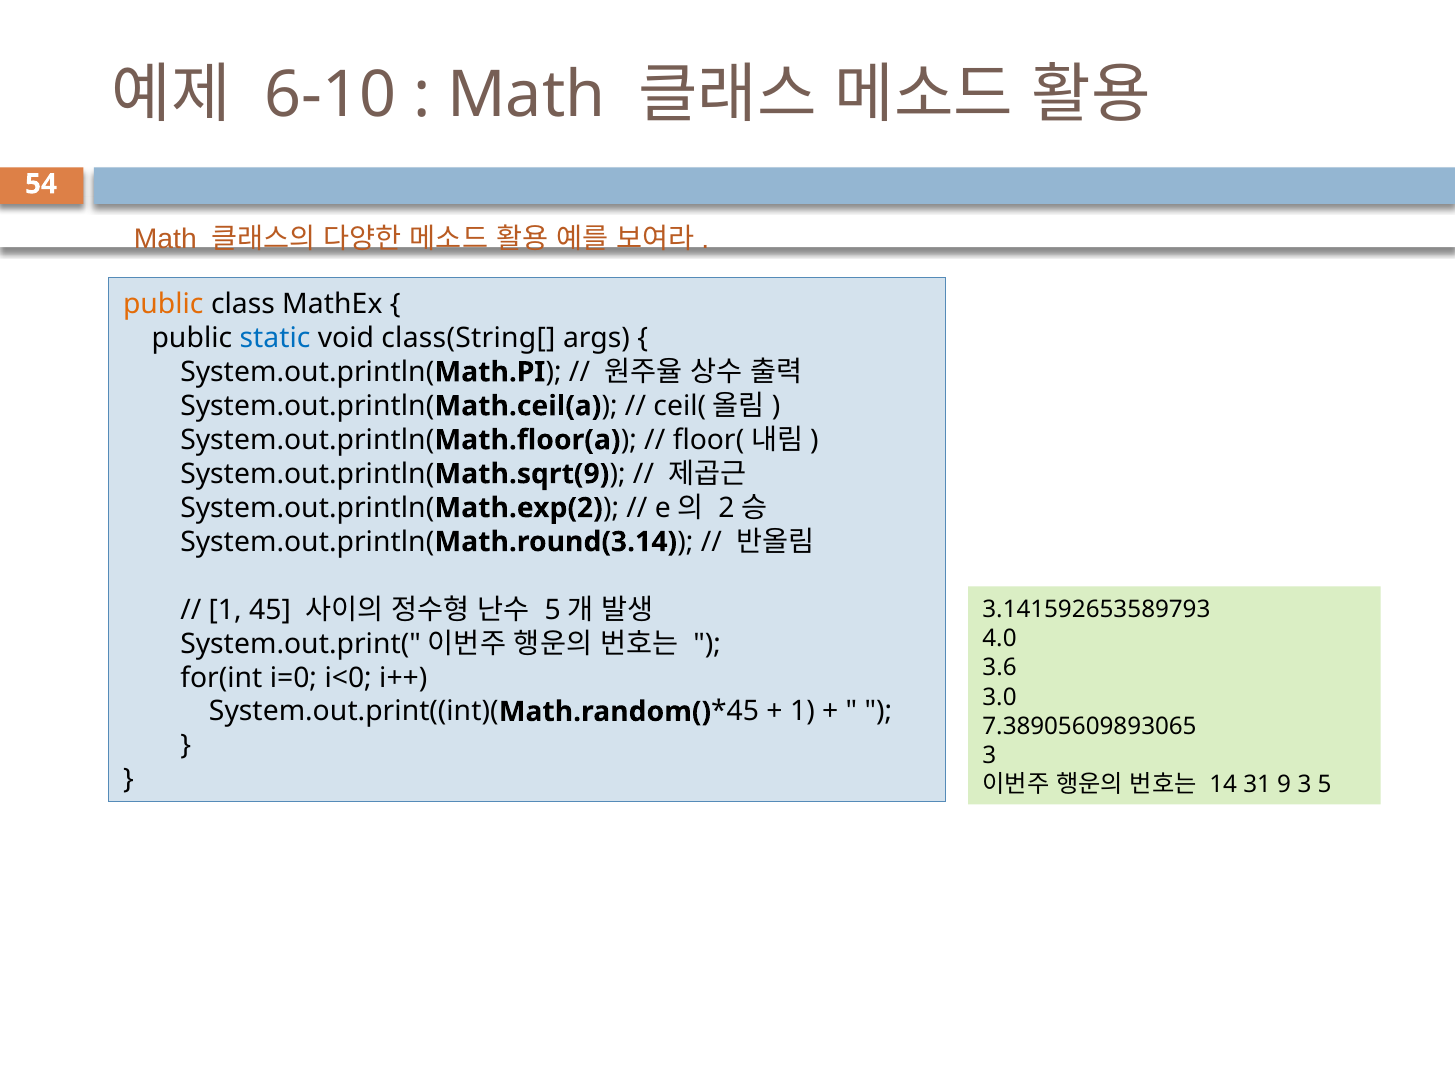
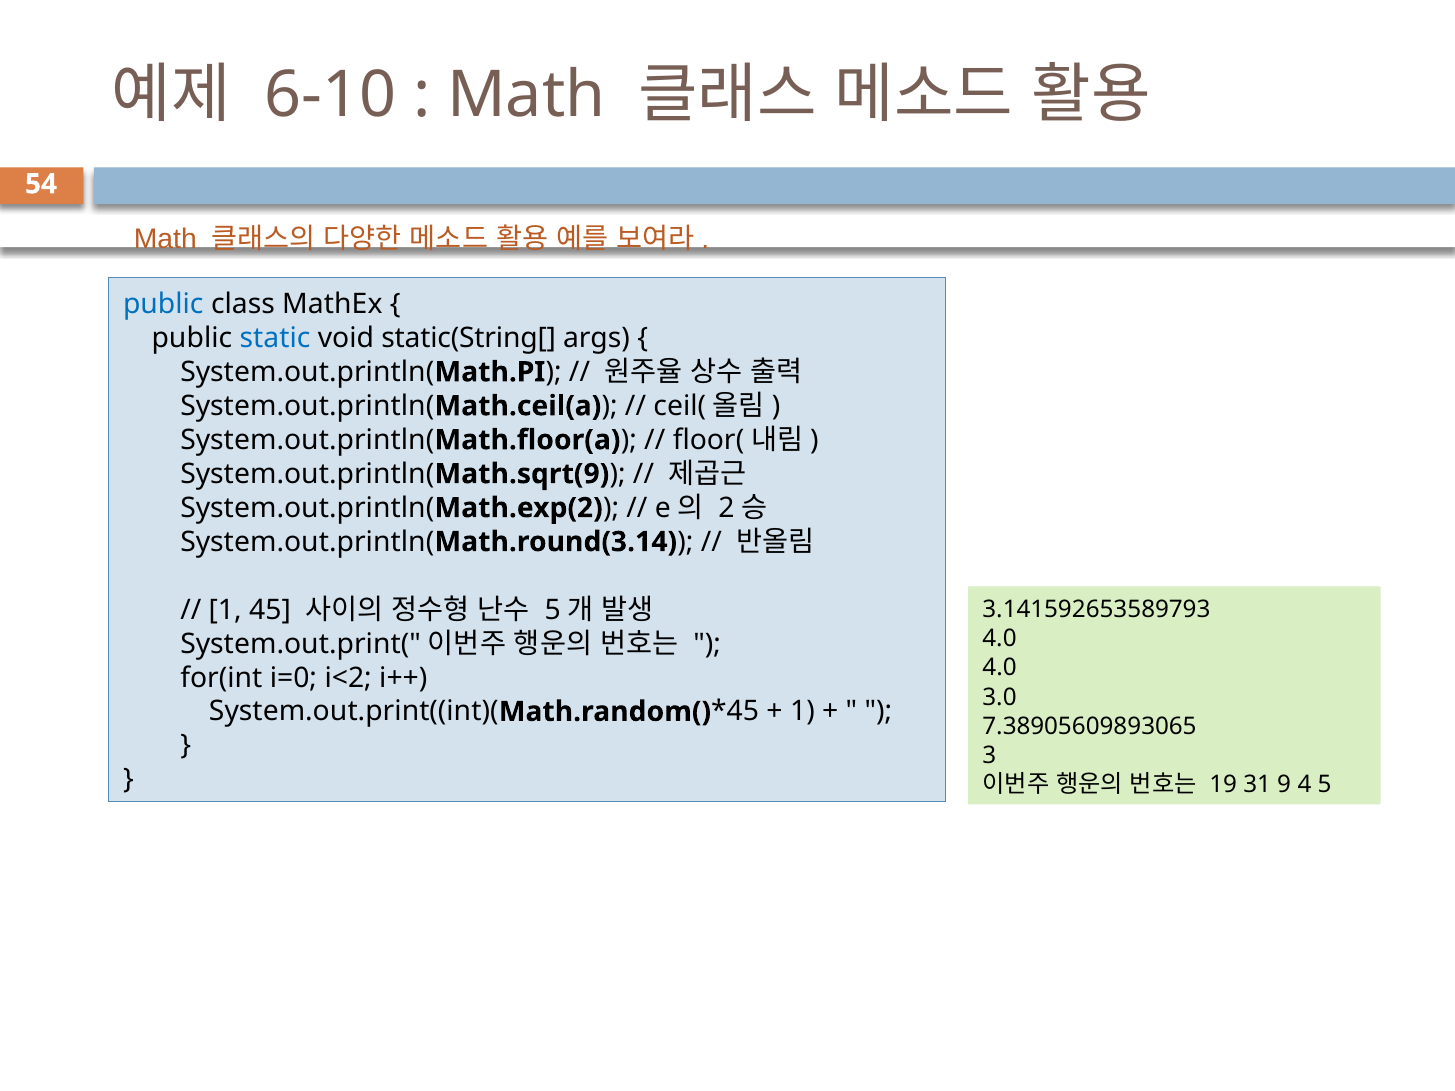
public at (163, 304) colour: orange -> blue
class(String[: class(String[ -> static(String[
3.6 at (1000, 668): 3.6 -> 4.0
i<0: i<0 -> i<2
14: 14 -> 19
9 3: 3 -> 4
